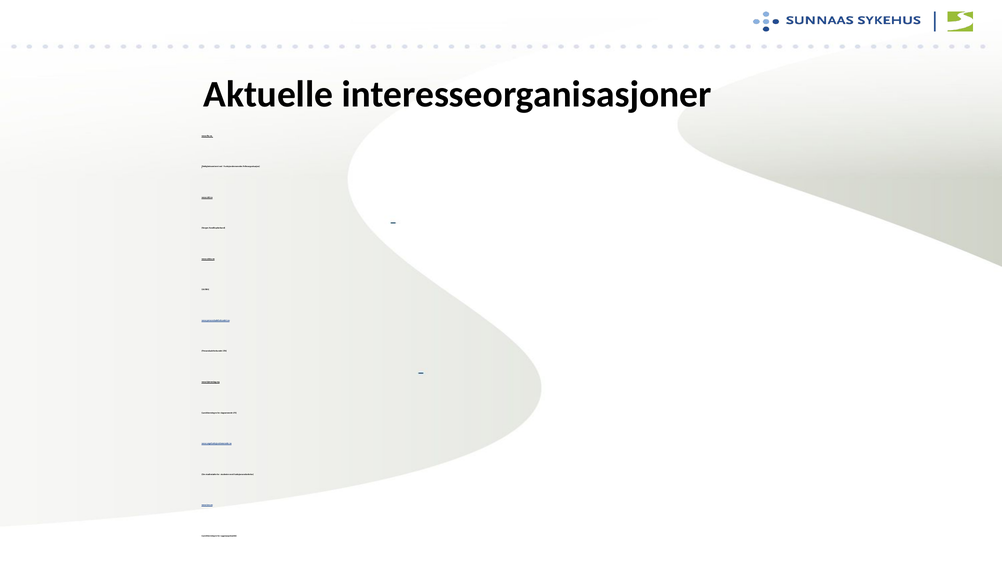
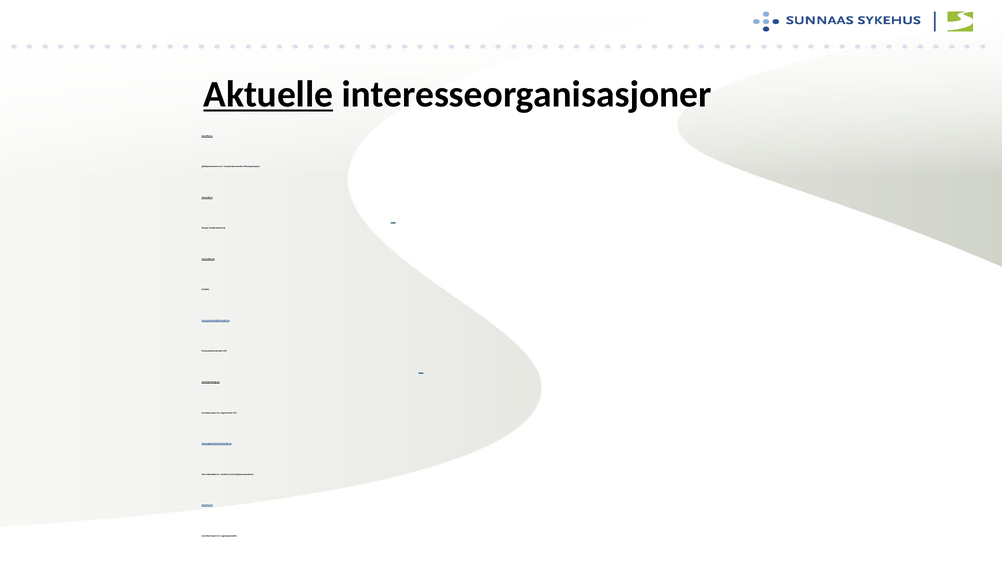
Aktuelle underline: none -> present
